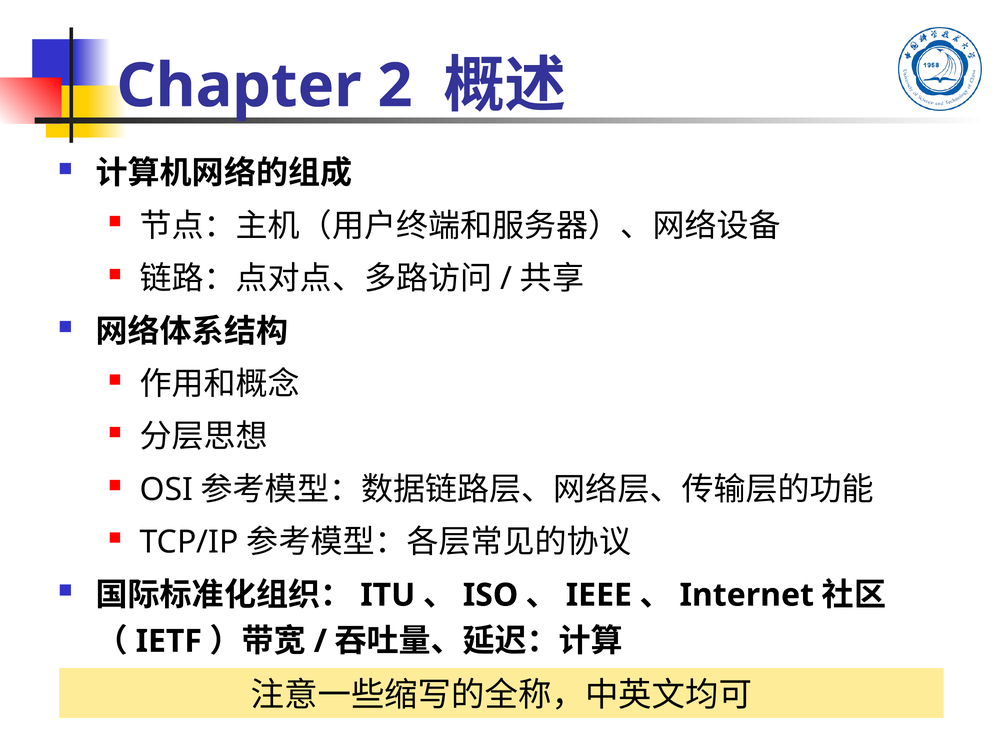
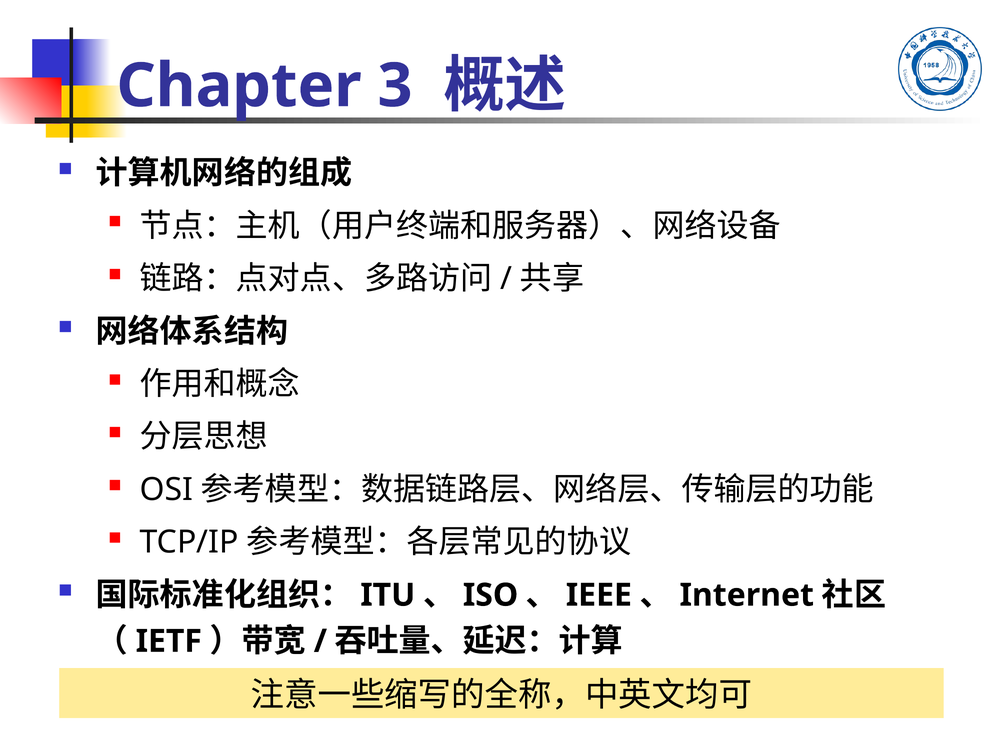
2: 2 -> 3
